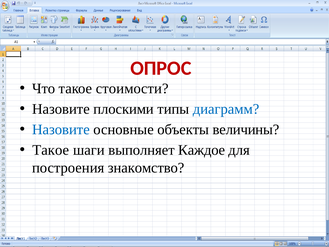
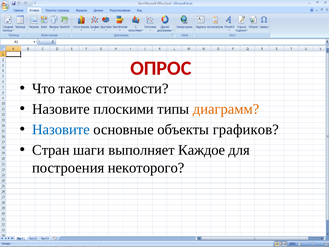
диаграмм colour: blue -> orange
величины: величины -> графиков
Такое at (51, 150): Такое -> Стран
знакомство: знакомство -> некоторого
